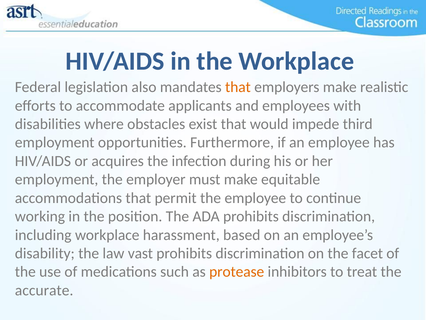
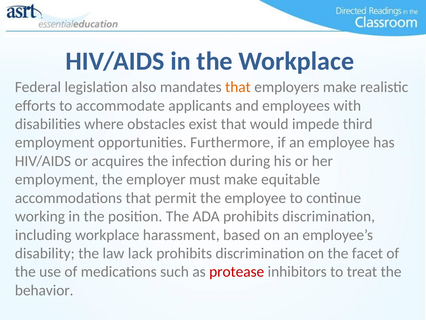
vast: vast -> lack
protease colour: orange -> red
accurate: accurate -> behavior
